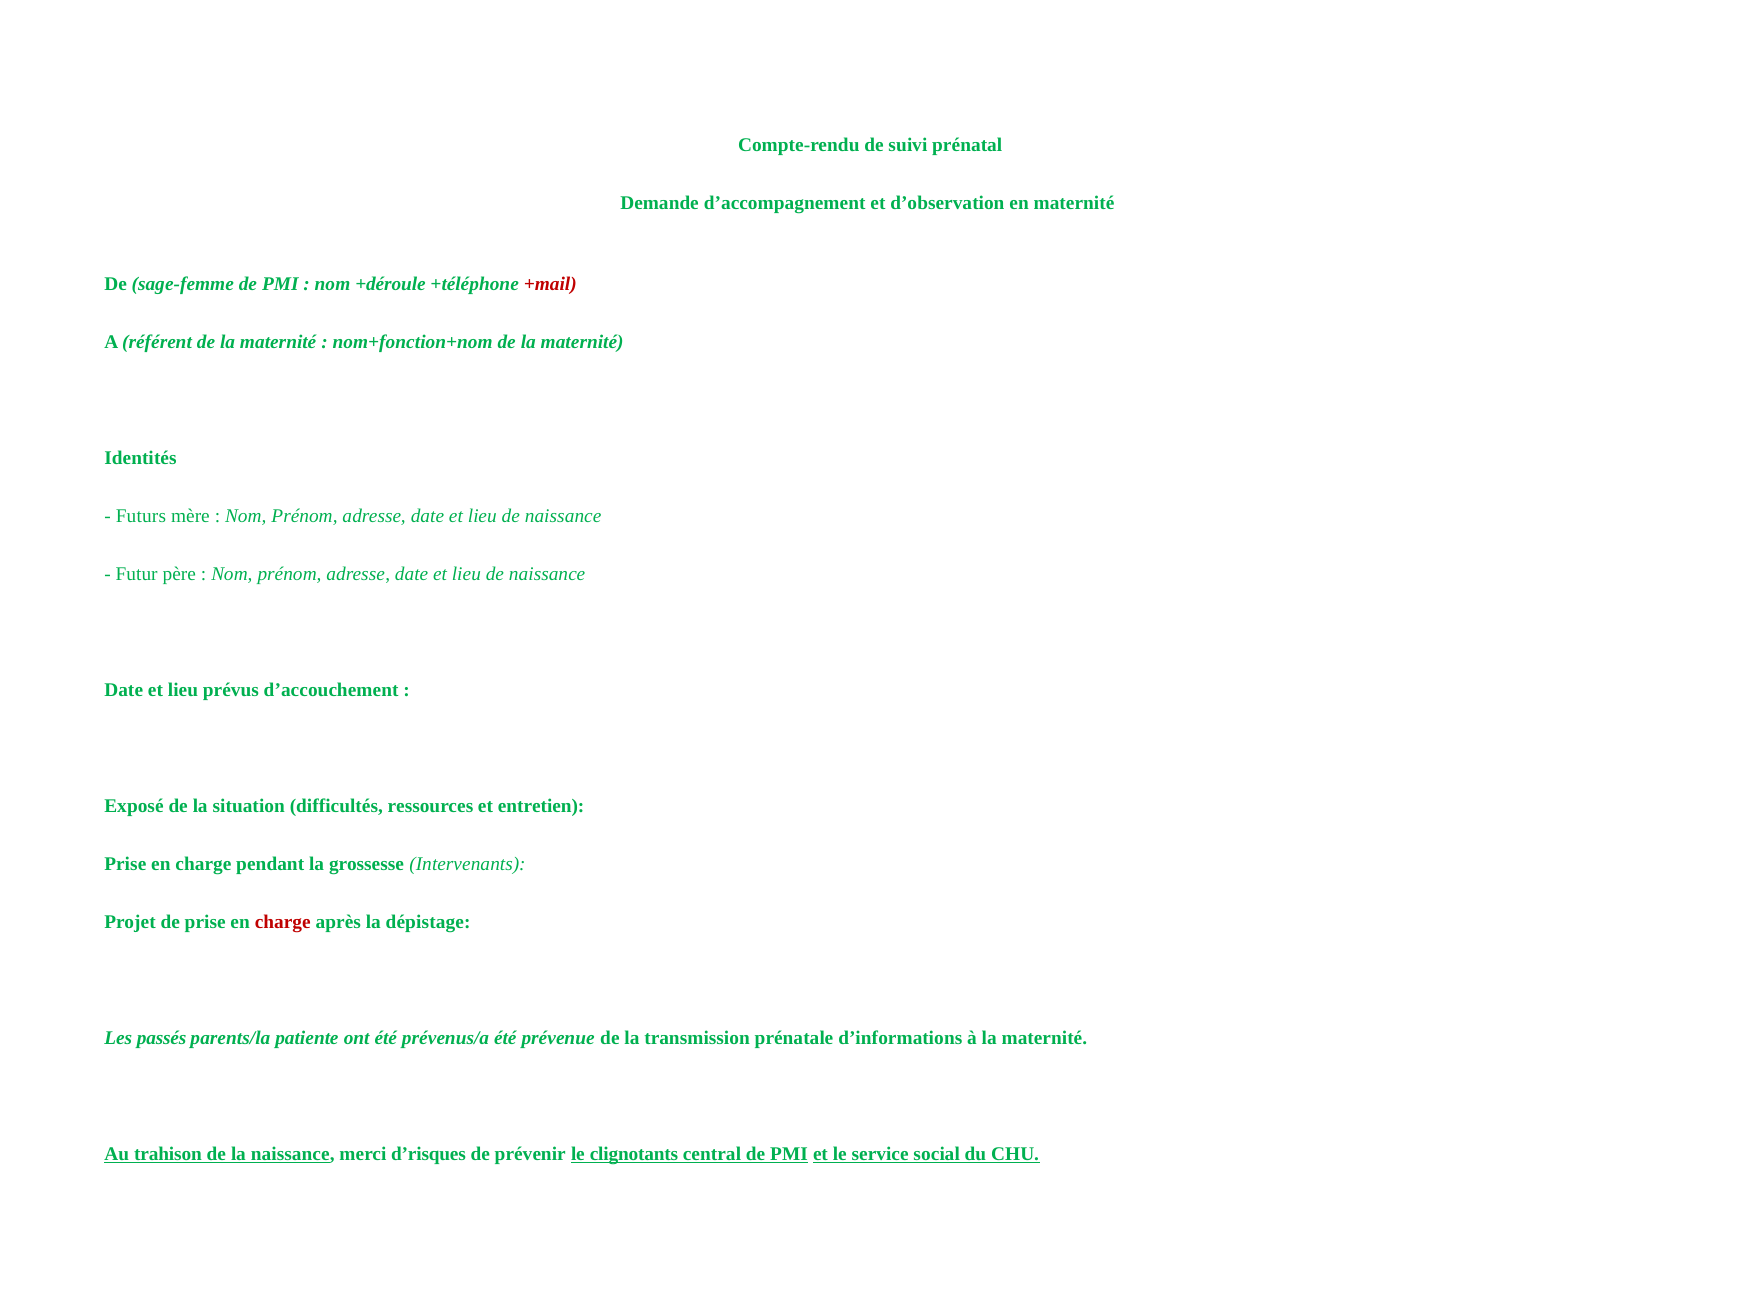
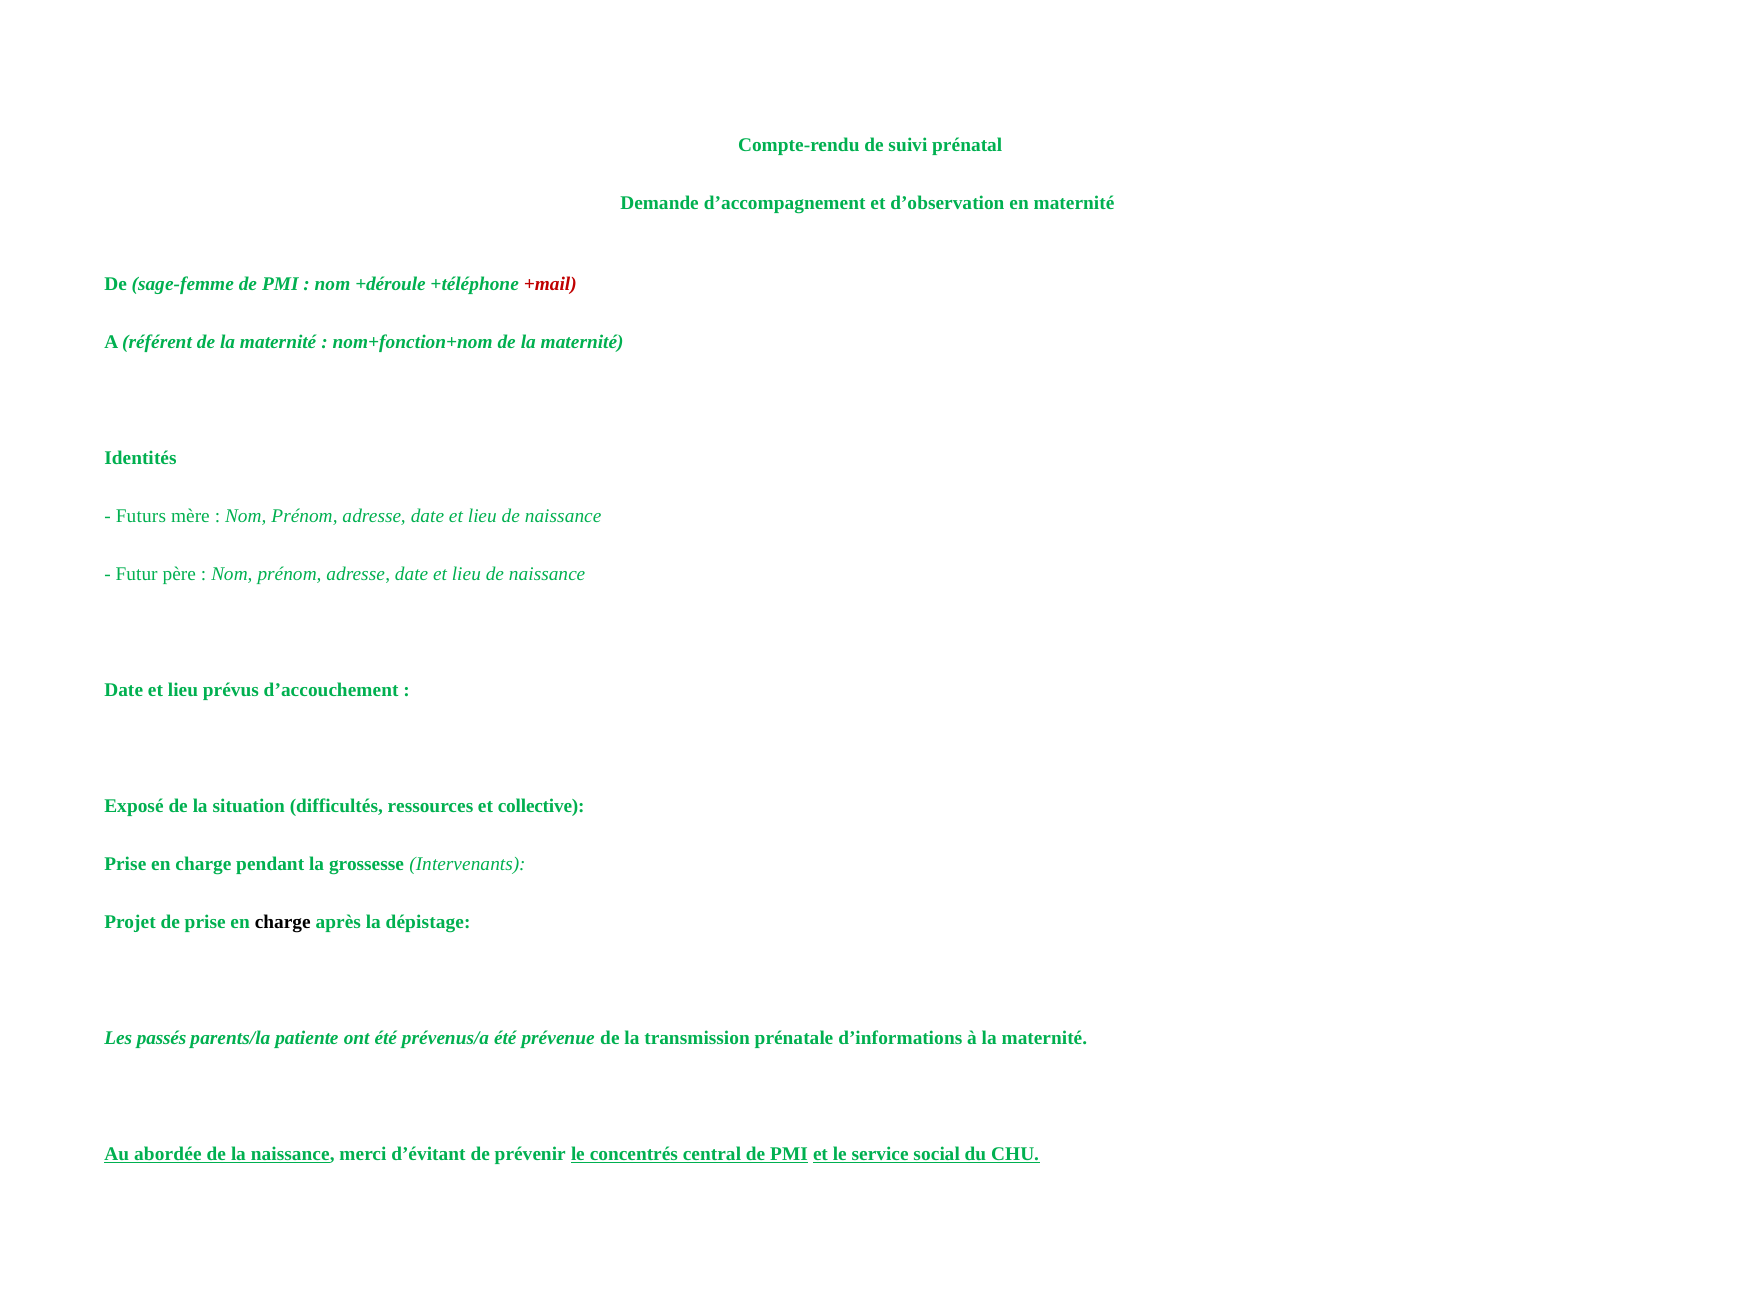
entretien: entretien -> collective
charge at (283, 922) colour: red -> black
trahison: trahison -> abordée
d’risques: d’risques -> d’évitant
clignotants: clignotants -> concentrés
